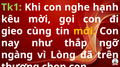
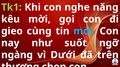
hạnh: hạnh -> năng
mới colour: yellow -> light blue
thắp: thắp -> suốt
Lòng: Lòng -> Dưới
